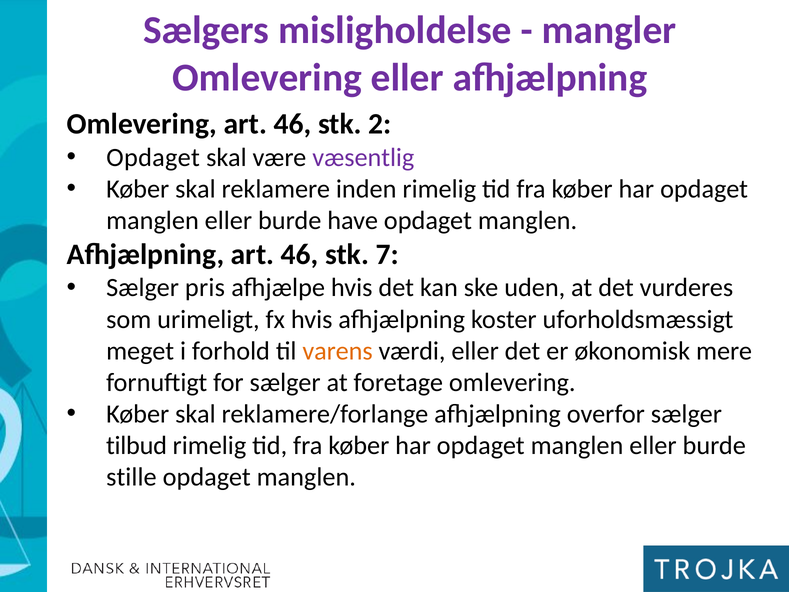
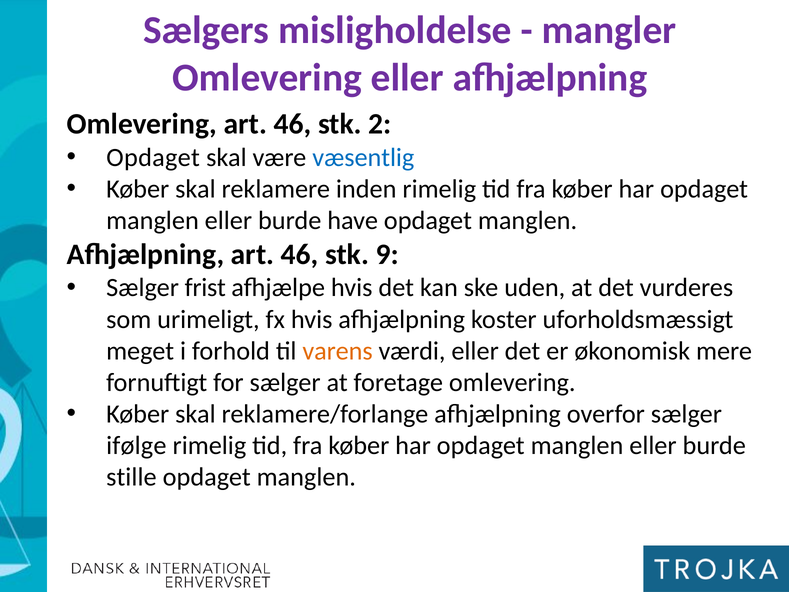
væsentlig colour: purple -> blue
7: 7 -> 9
pris: pris -> frist
tilbud: tilbud -> ifølge
